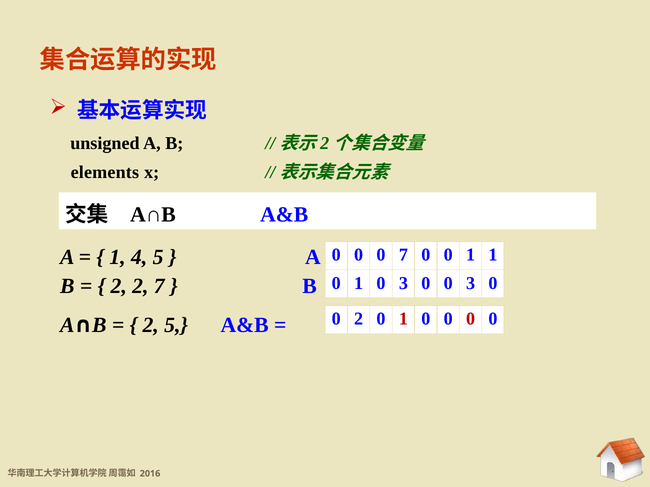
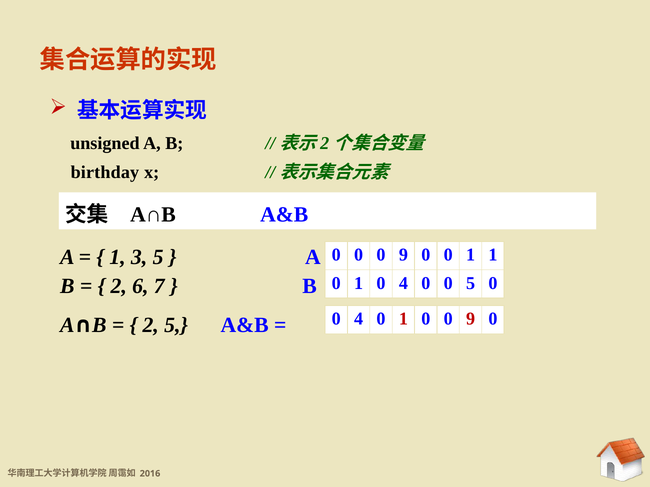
elements: elements -> birthday
0 0 0 7: 7 -> 9
4: 4 -> 3
1 0 3: 3 -> 4
0 0 3: 3 -> 5
2 2: 2 -> 6
2 at (359, 319): 2 -> 4
1 0 0 0: 0 -> 9
